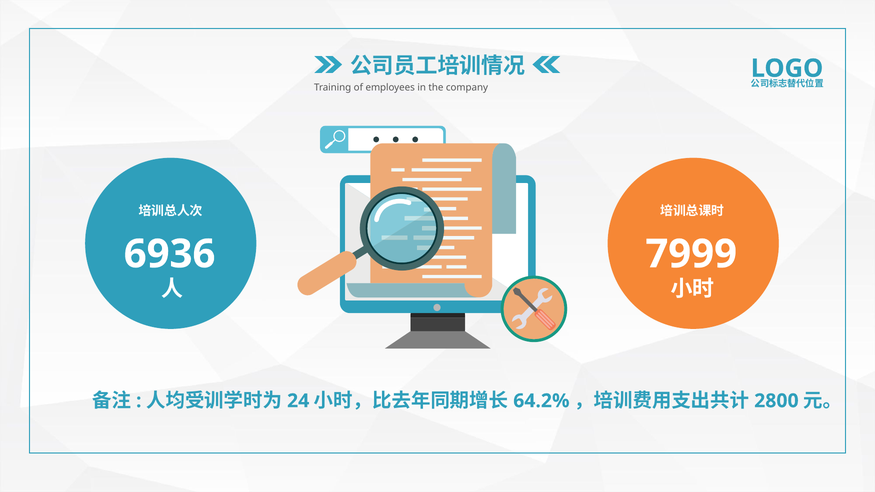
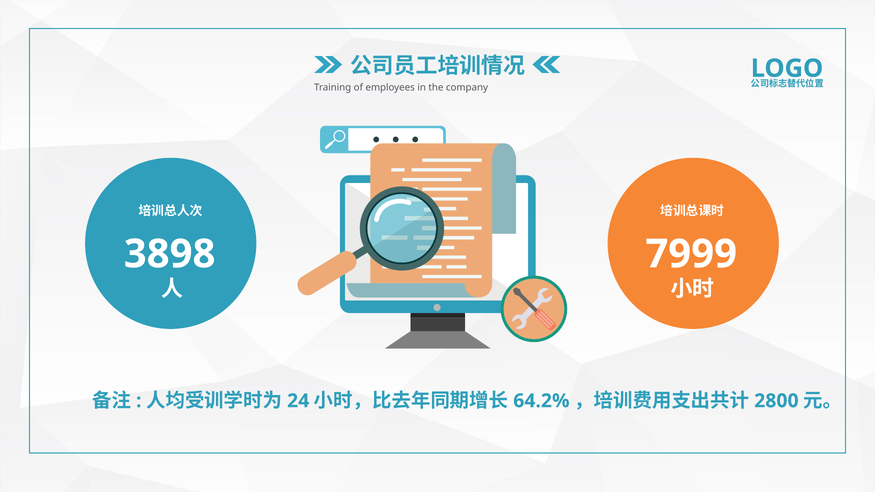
6936: 6936 -> 3898
